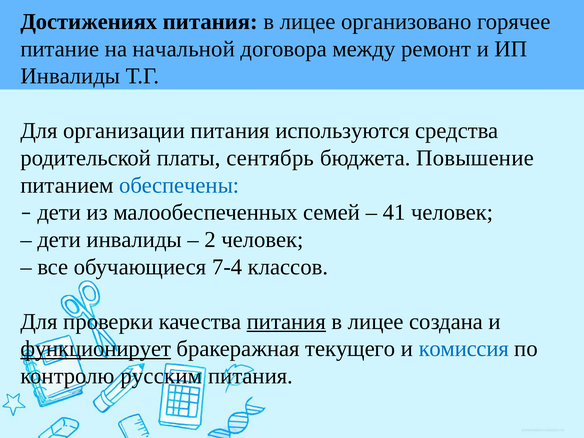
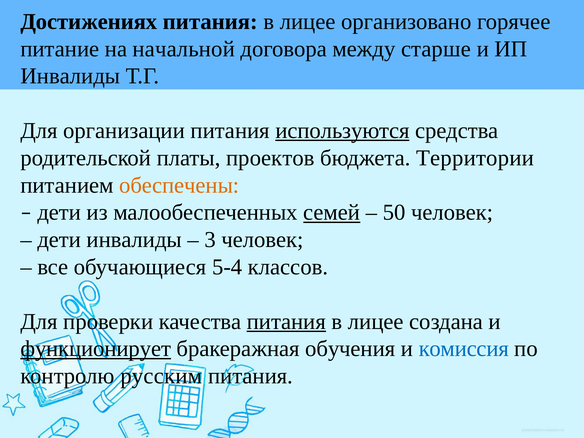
ремонт: ремонт -> старше
используются underline: none -> present
сентябрь: сентябрь -> проектов
Повышение: Повышение -> Территории
обеспечены colour: blue -> orange
семей underline: none -> present
41: 41 -> 50
2: 2 -> 3
7-4: 7-4 -> 5-4
текущего: текущего -> обучения
